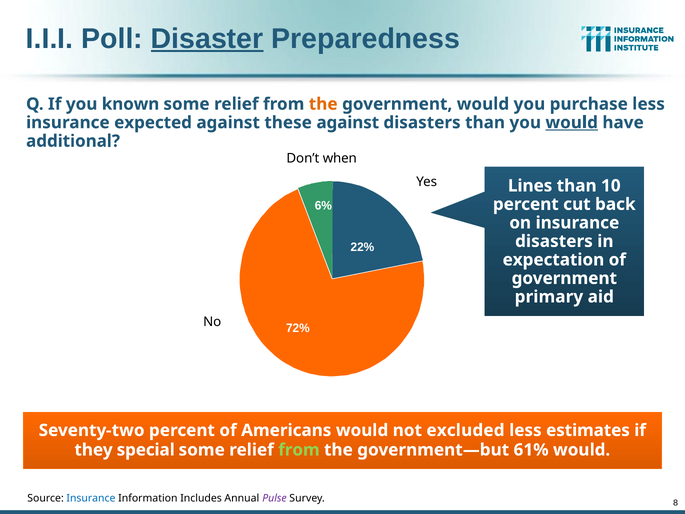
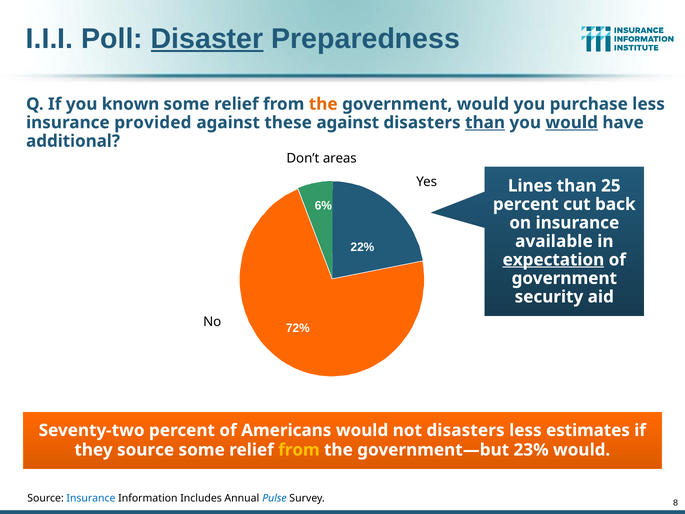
expected: expected -> provided
than at (485, 123) underline: none -> present
when: when -> areas
10: 10 -> 25
disasters at (554, 241): disasters -> available
expectation underline: none -> present
primary: primary -> security
not excluded: excluded -> disasters
they special: special -> source
from at (299, 450) colour: light green -> yellow
61%: 61% -> 23%
Pulse colour: purple -> blue
